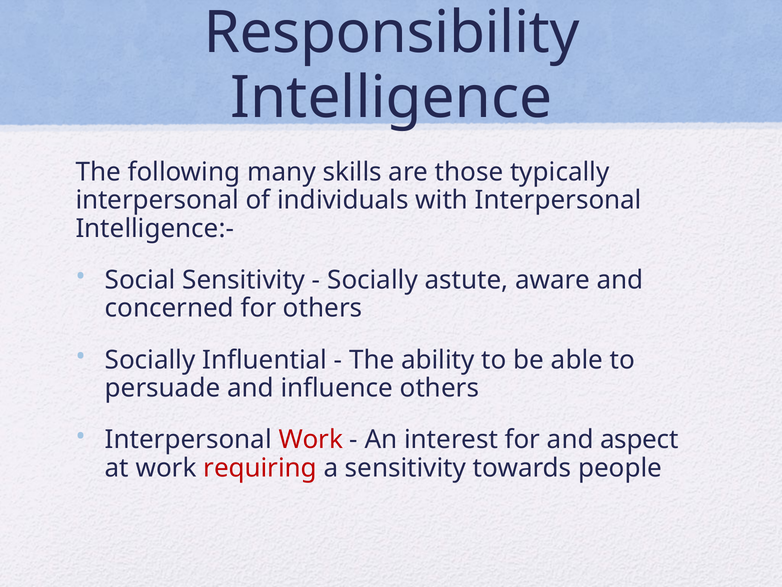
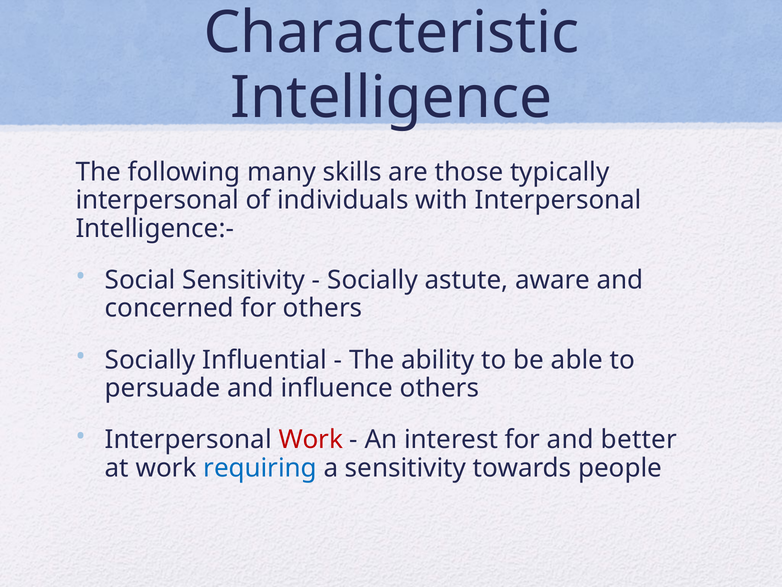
Responsibility: Responsibility -> Characteristic
aspect: aspect -> better
requiring colour: red -> blue
